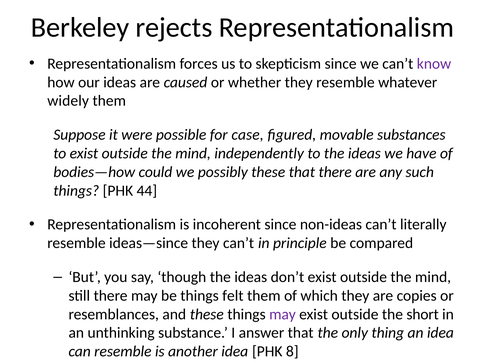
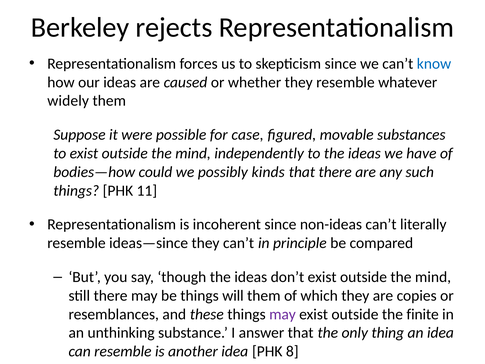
know colour: purple -> blue
possibly these: these -> kinds
44: 44 -> 11
felt: felt -> will
short: short -> finite
